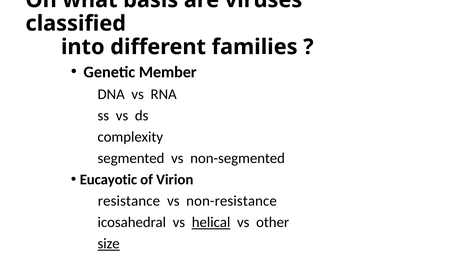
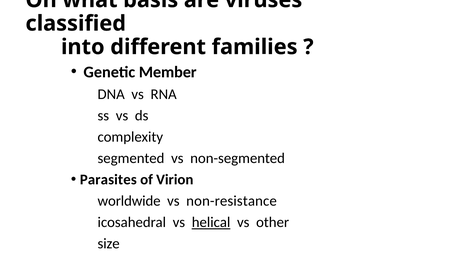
Eucayotic: Eucayotic -> Parasites
resistance: resistance -> worldwide
size underline: present -> none
